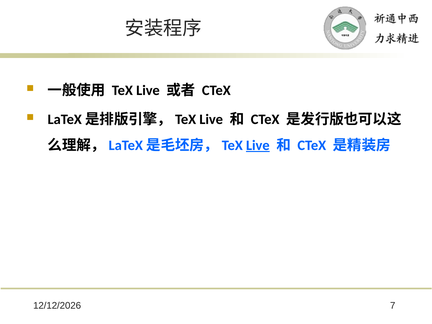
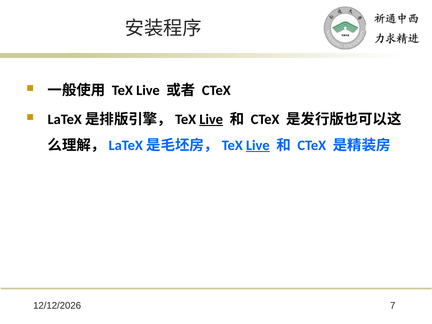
Live at (211, 119) underline: none -> present
